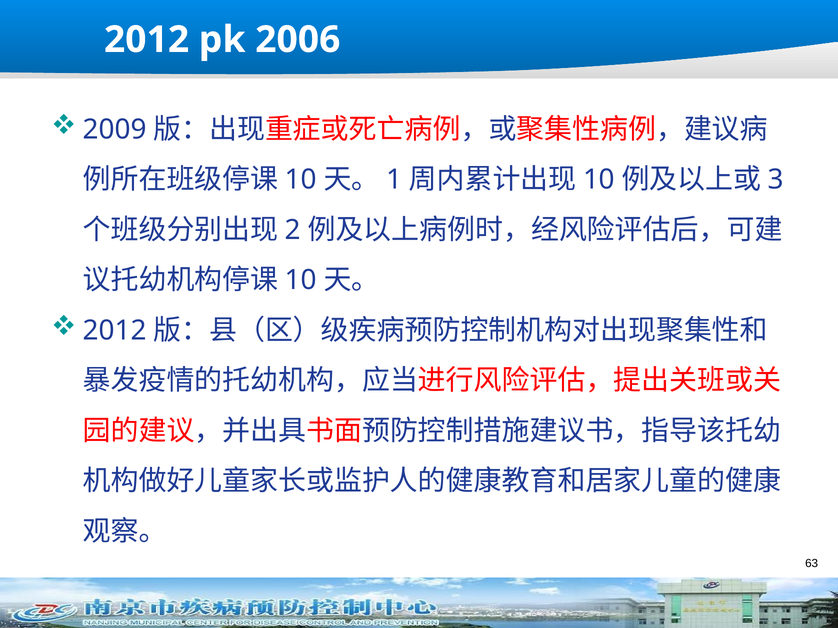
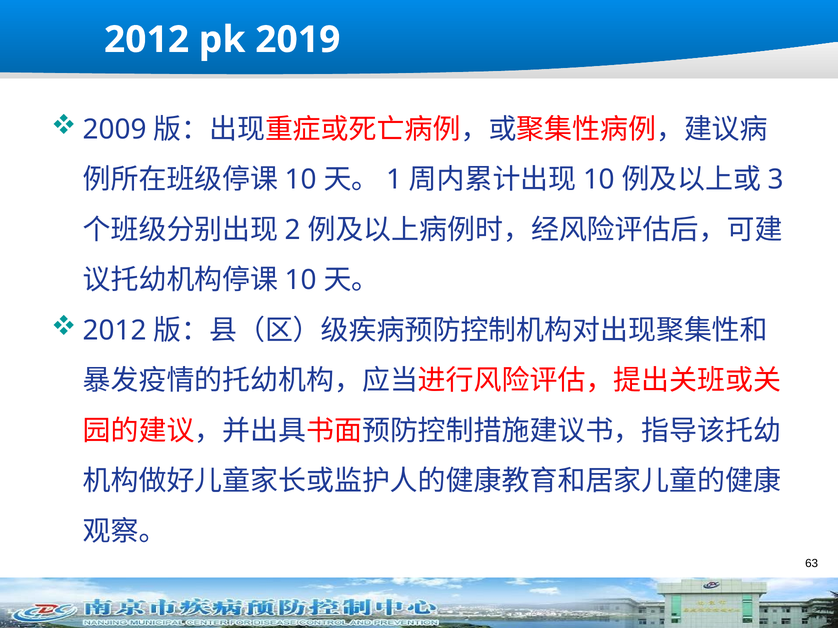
2006: 2006 -> 2019
